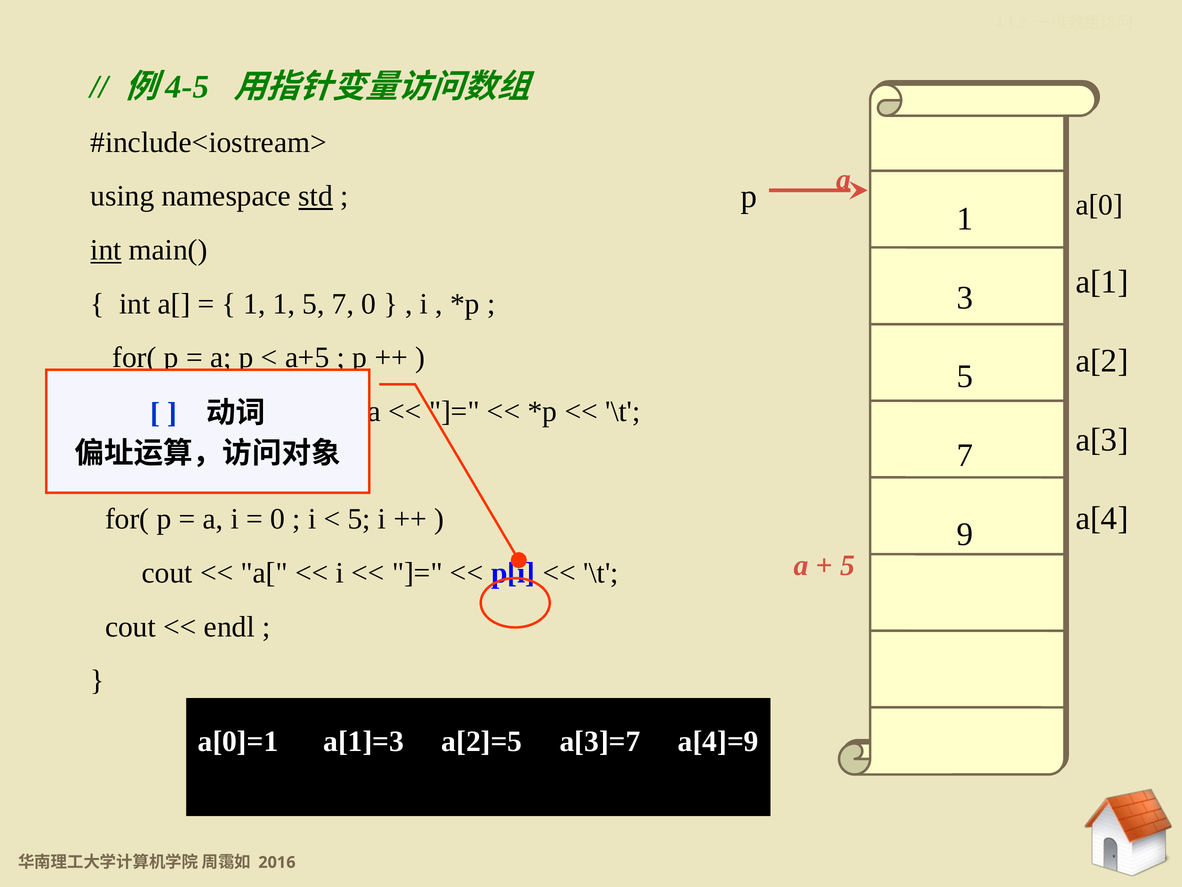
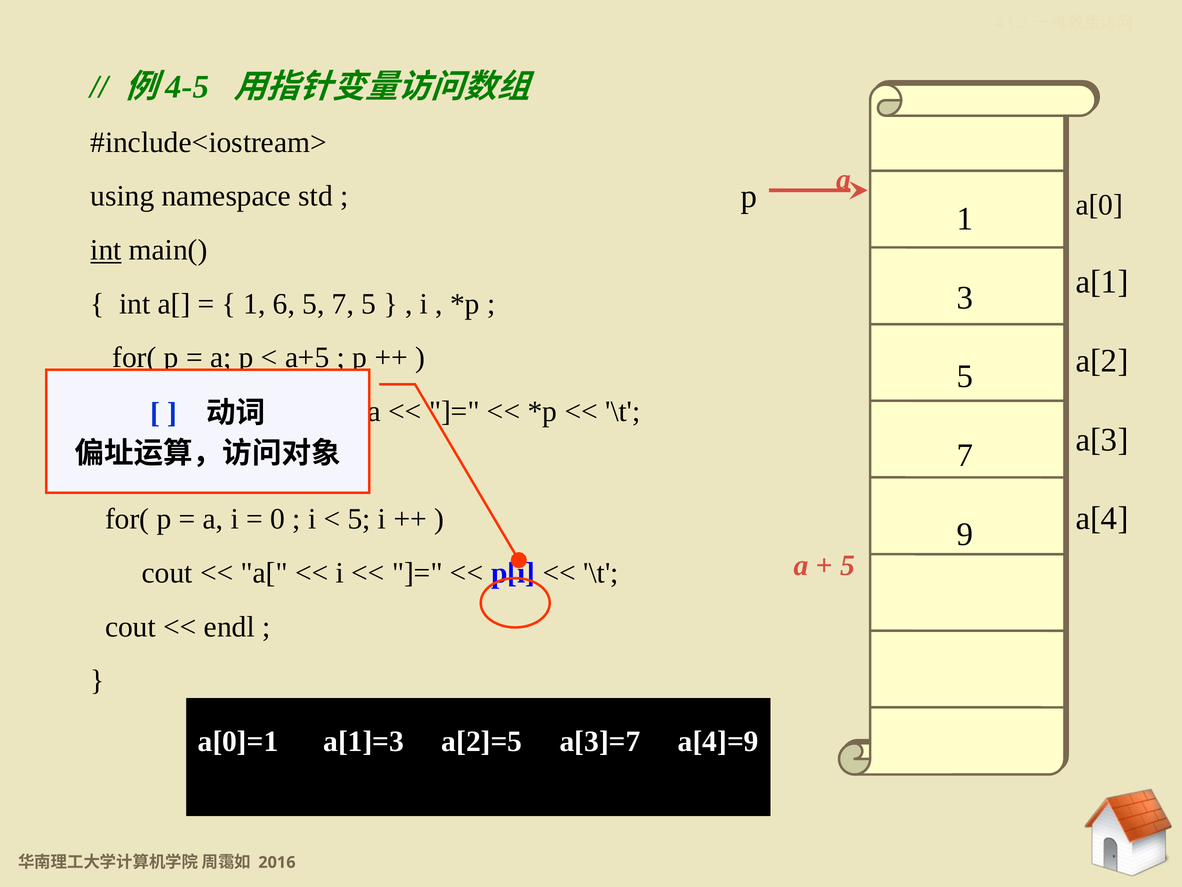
std underline: present -> none
1 1: 1 -> 6
7 0: 0 -> 5
